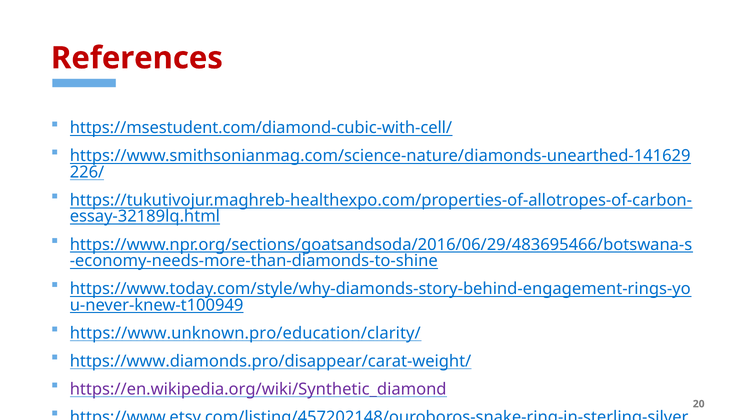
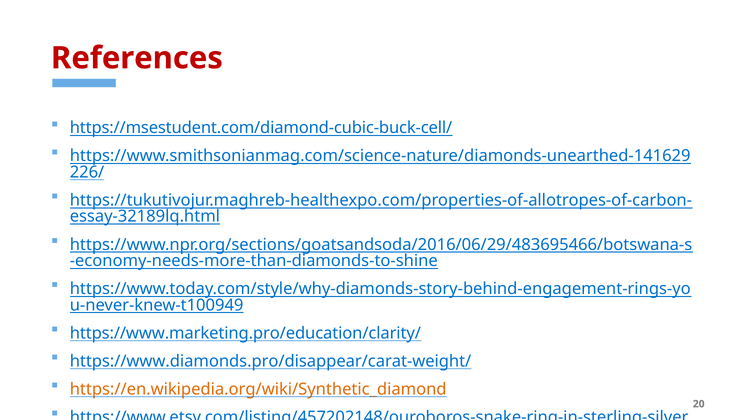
https://msestudent.com/diamond-cubic-with-cell/: https://msestudent.com/diamond-cubic-with-cell/ -> https://msestudent.com/diamond-cubic-buck-cell/
https://www.unknown.pro/education/clarity/: https://www.unknown.pro/education/clarity/ -> https://www.marketing.pro/education/clarity/
https://en.wikipedia.org/wiki/Synthetic_diamond colour: purple -> orange
